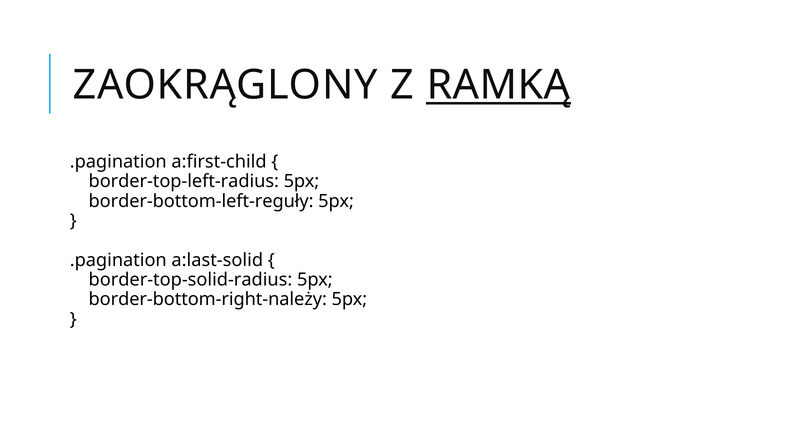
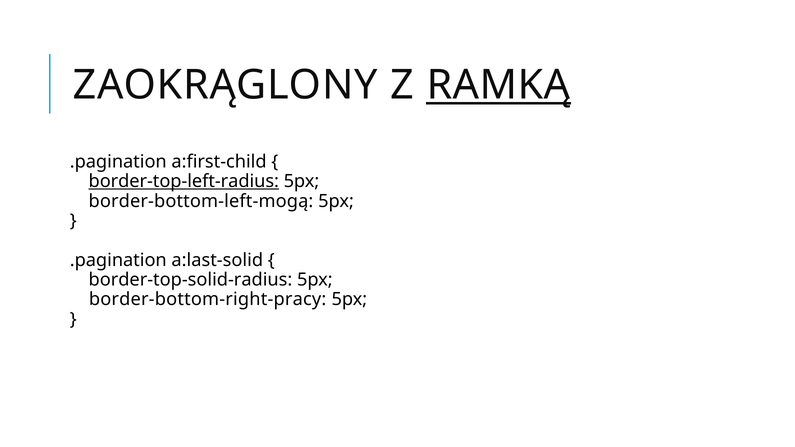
border-top-left-radius underline: none -> present
border-bottom-left-reguły: border-bottom-left-reguły -> border-bottom-left-mogą
border-bottom-right-należy: border-bottom-right-należy -> border-bottom-right-pracy
